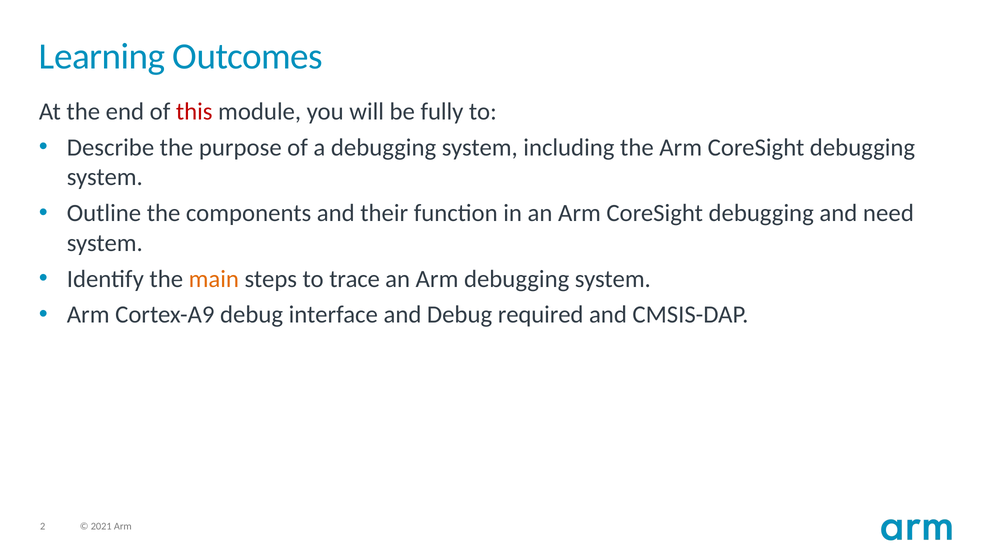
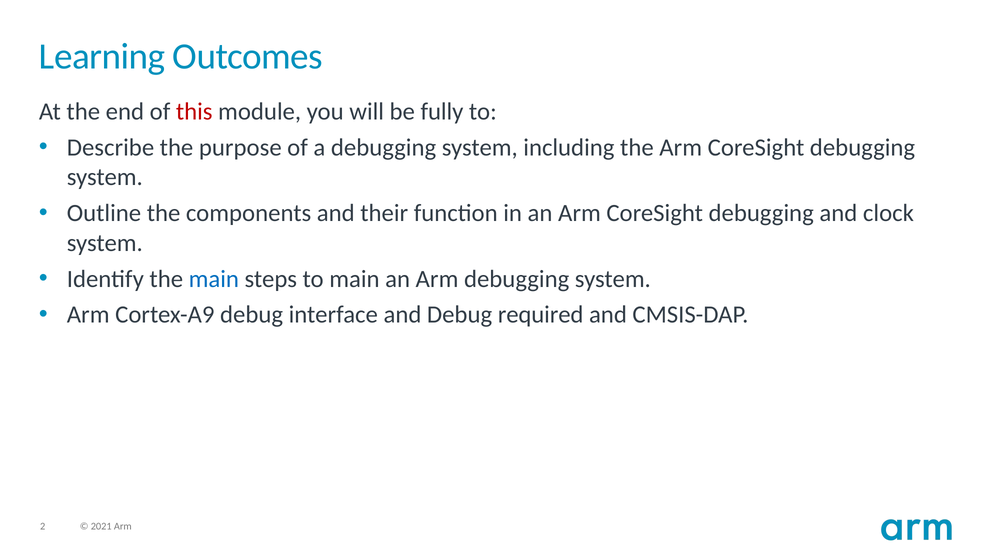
need: need -> clock
main at (214, 279) colour: orange -> blue
to trace: trace -> main
